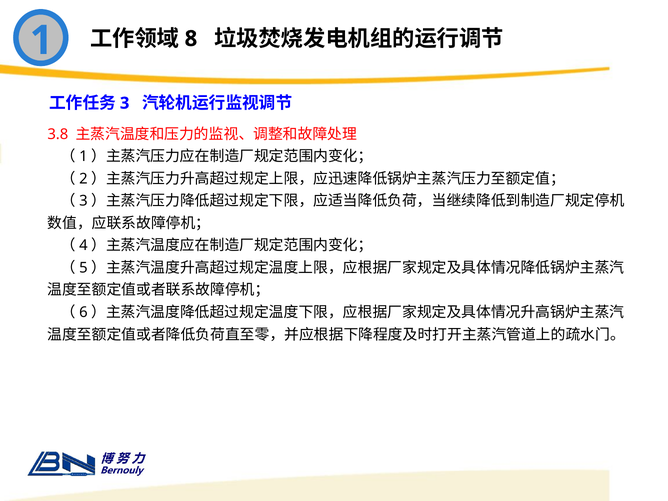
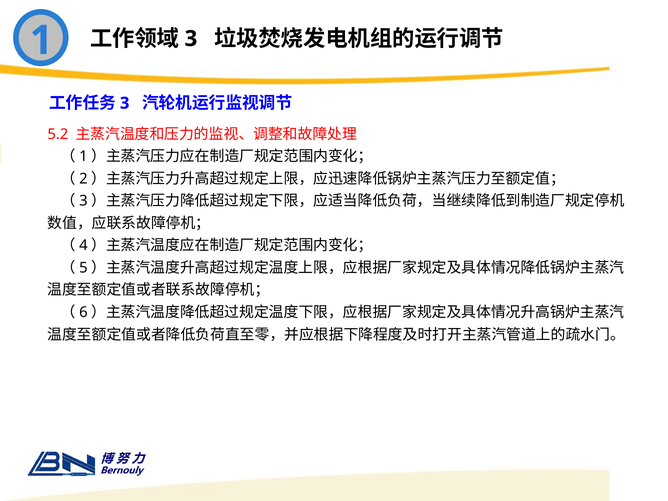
8 at (191, 39): 8 -> 3
3.8: 3.8 -> 5.2
